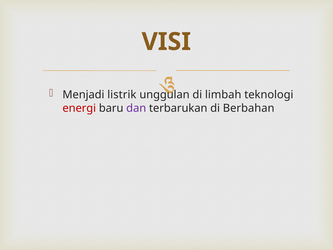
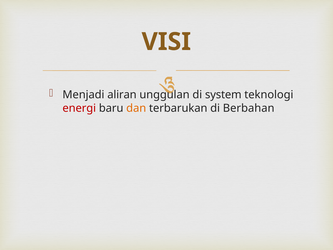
listrik: listrik -> aliran
limbah: limbah -> system
dan colour: purple -> orange
